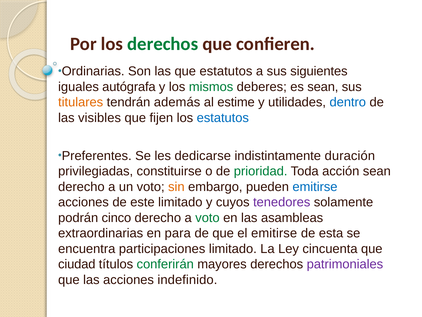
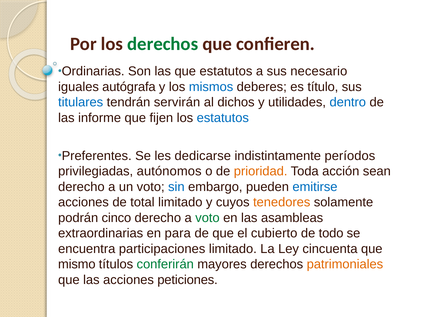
siguientes: siguientes -> necesario
mismos colour: green -> blue
es sean: sean -> título
titulares colour: orange -> blue
además: además -> servirán
estime: estime -> dichos
visibles: visibles -> informe
duración: duración -> períodos
constituirse: constituirse -> autónomos
prioridad colour: green -> orange
sin colour: orange -> blue
este: este -> total
tenedores colour: purple -> orange
el emitirse: emitirse -> cubierto
esta: esta -> todo
ciudad: ciudad -> mismo
patrimoniales colour: purple -> orange
indefinido: indefinido -> peticiones
